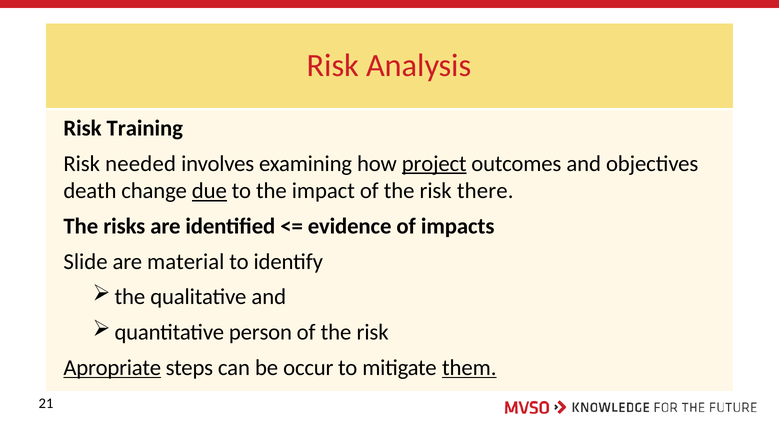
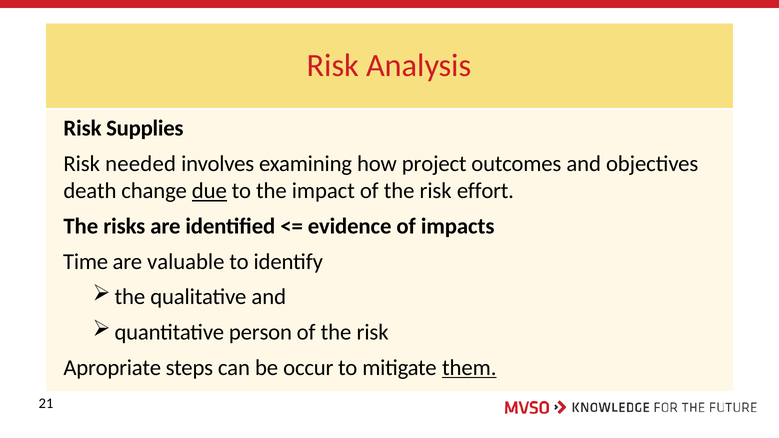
Training: Training -> Supplies
project underline: present -> none
there: there -> effort
Slide: Slide -> Time
material: material -> valuable
Apropriate underline: present -> none
